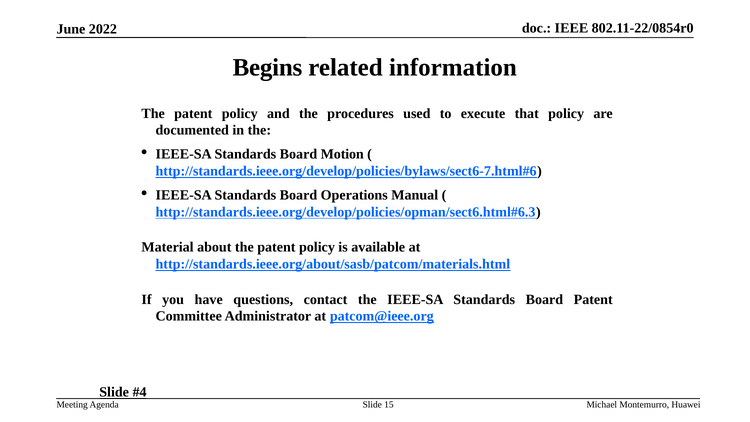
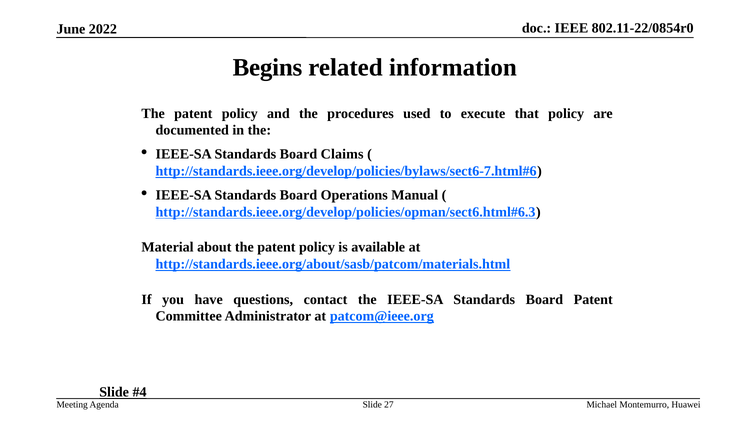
Motion: Motion -> Claims
15: 15 -> 27
